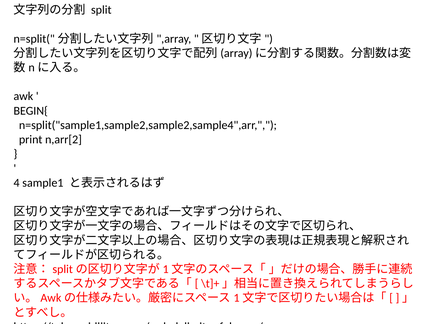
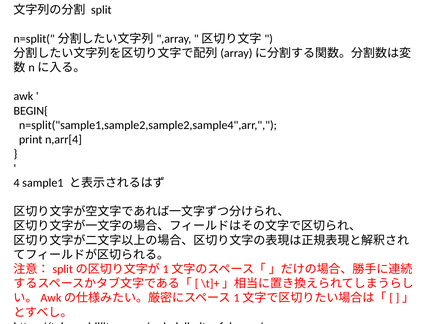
n,arr[2: n,arr[2 -> n,arr[4
